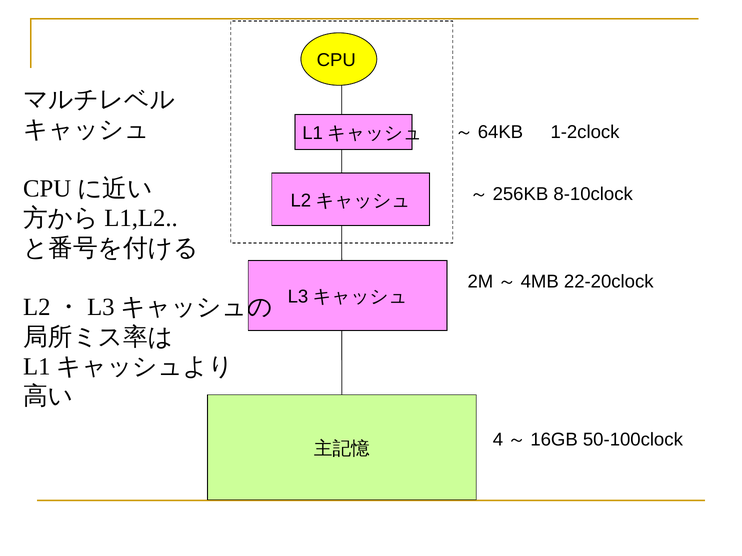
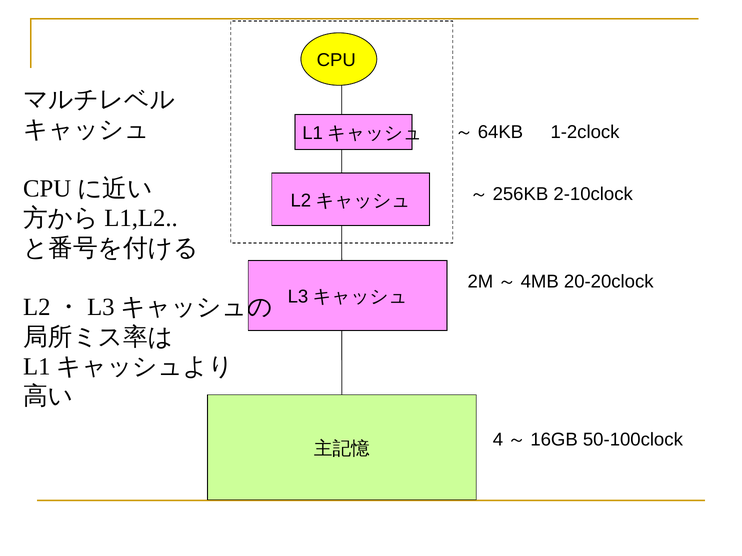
8-10clock: 8-10clock -> 2-10clock
22-20clock: 22-20clock -> 20-20clock
